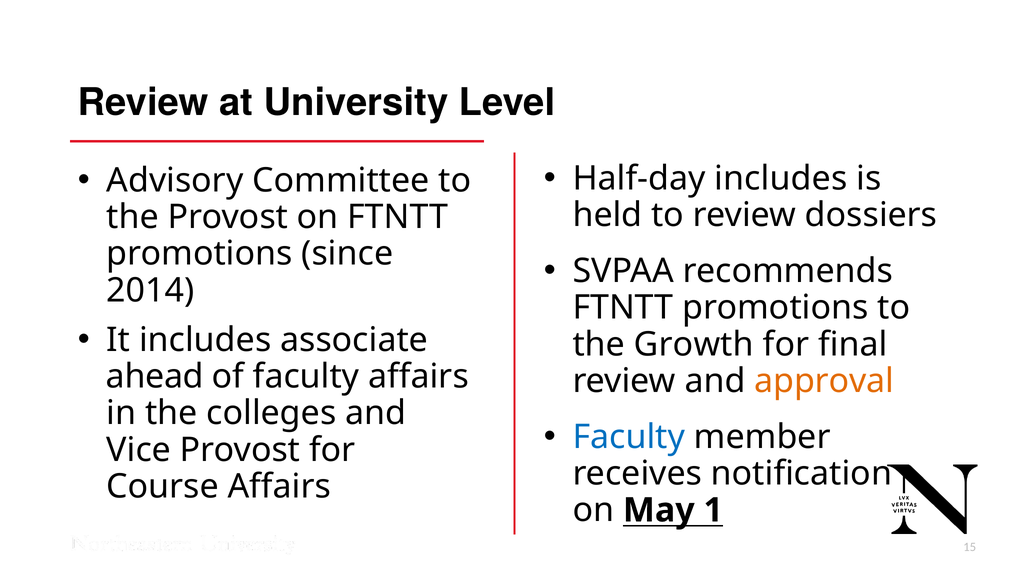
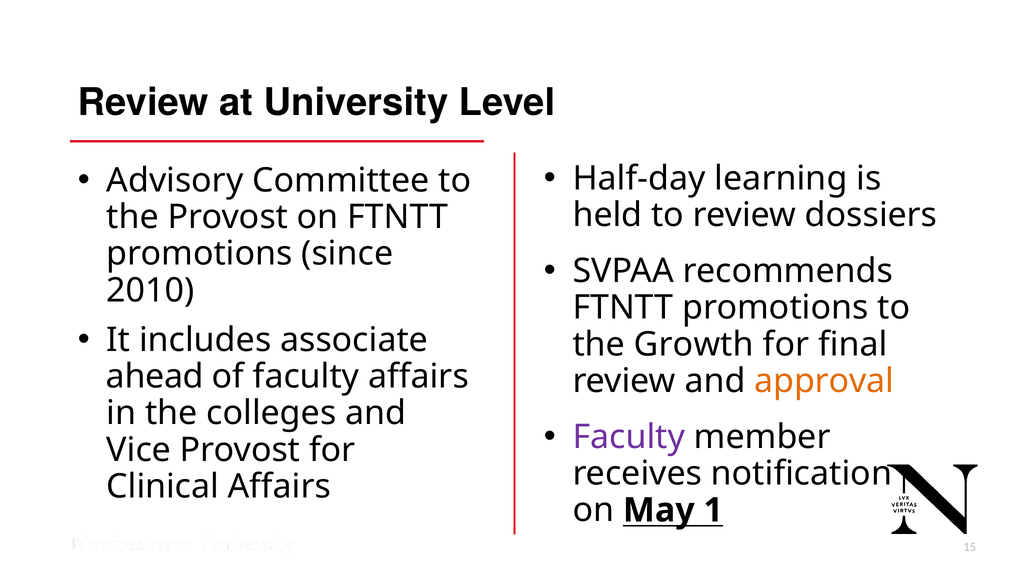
Half-day includes: includes -> learning
2014: 2014 -> 2010
Faculty at (629, 437) colour: blue -> purple
Course: Course -> Clinical
